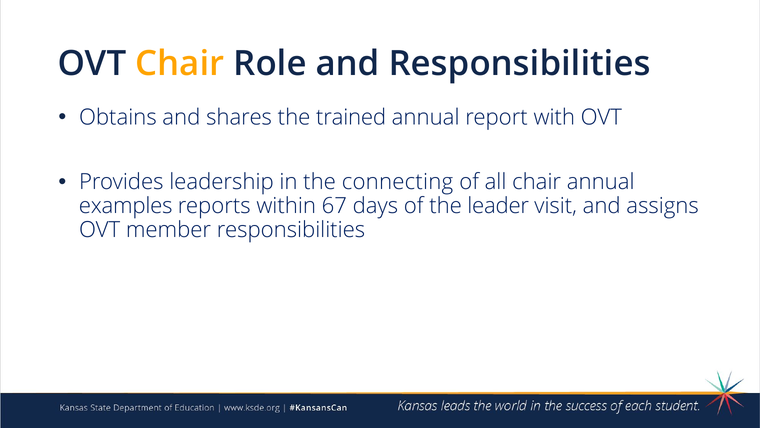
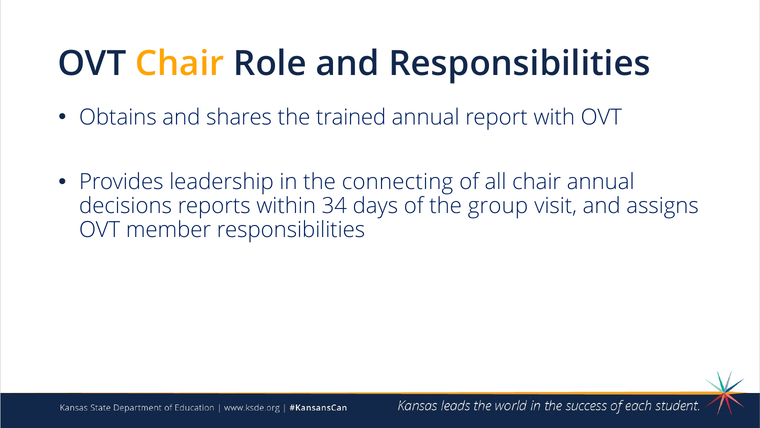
examples: examples -> decisions
67: 67 -> 34
leader: leader -> group
